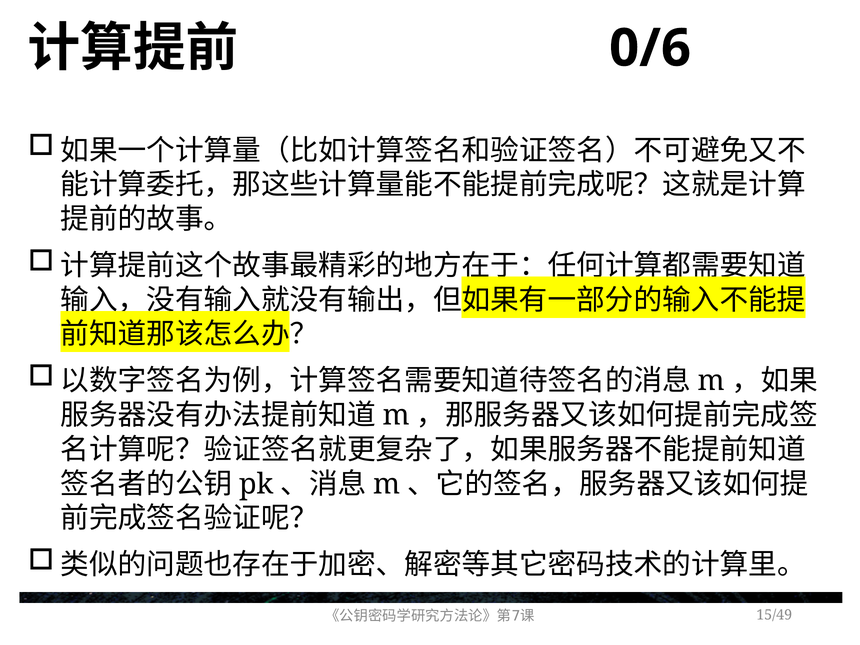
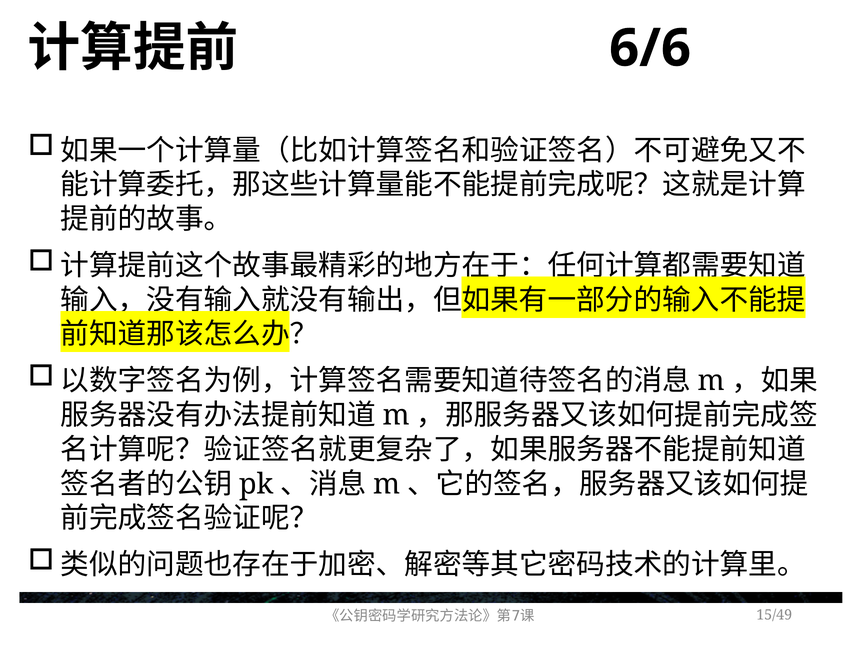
0/6: 0/6 -> 6/6
